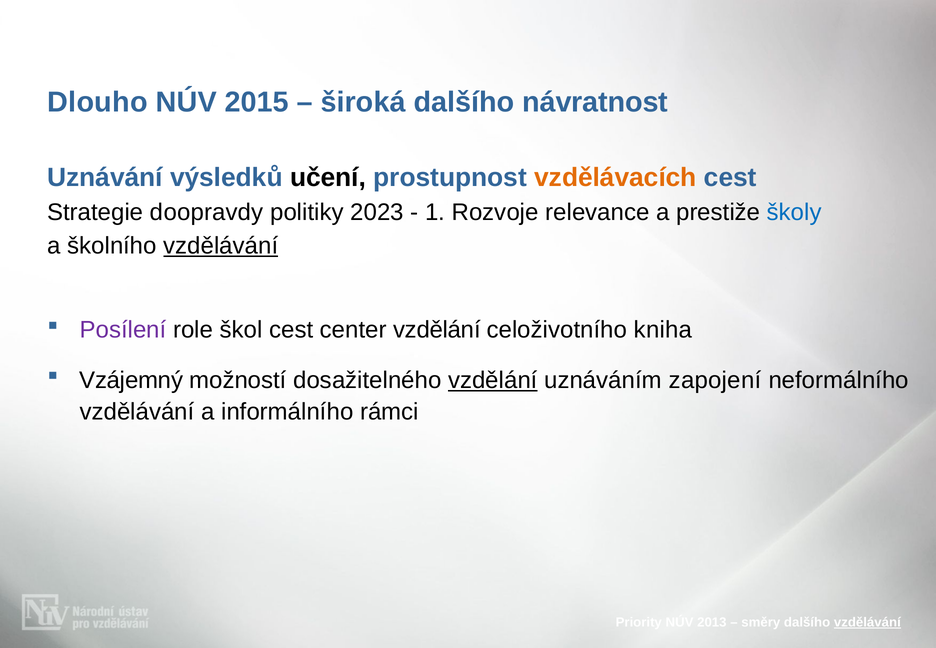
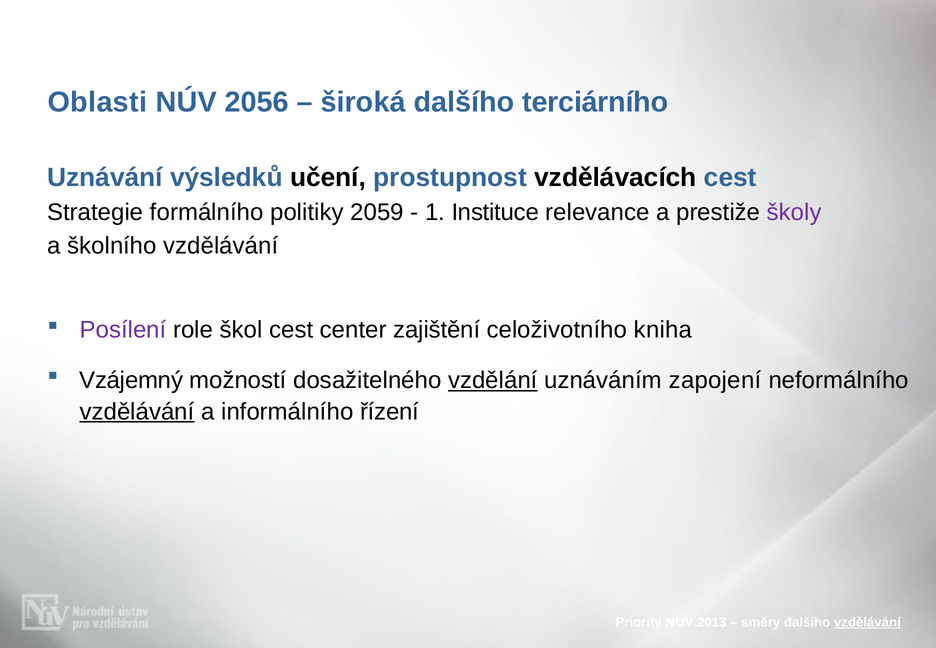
Dlouho: Dlouho -> Oblasti
2015: 2015 -> 2056
návratnost: návratnost -> terciárního
vzdělávacích colour: orange -> black
doopravdy: doopravdy -> formálního
2023: 2023 -> 2059
Rozvoje: Rozvoje -> Instituce
školy colour: blue -> purple
vzdělávání at (221, 246) underline: present -> none
center vzdělání: vzdělání -> zajištění
vzdělávání at (137, 412) underline: none -> present
rámci: rámci -> řízení
